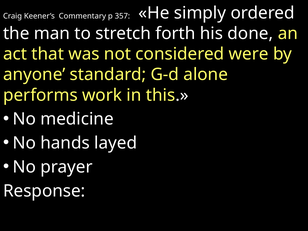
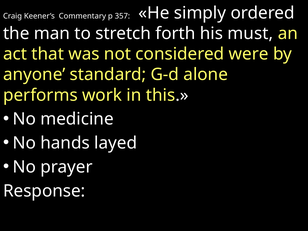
done: done -> must
